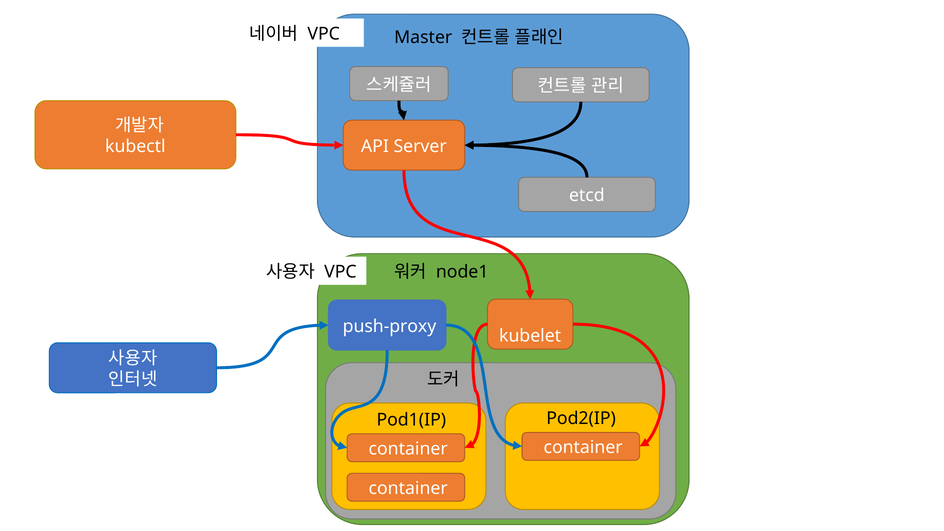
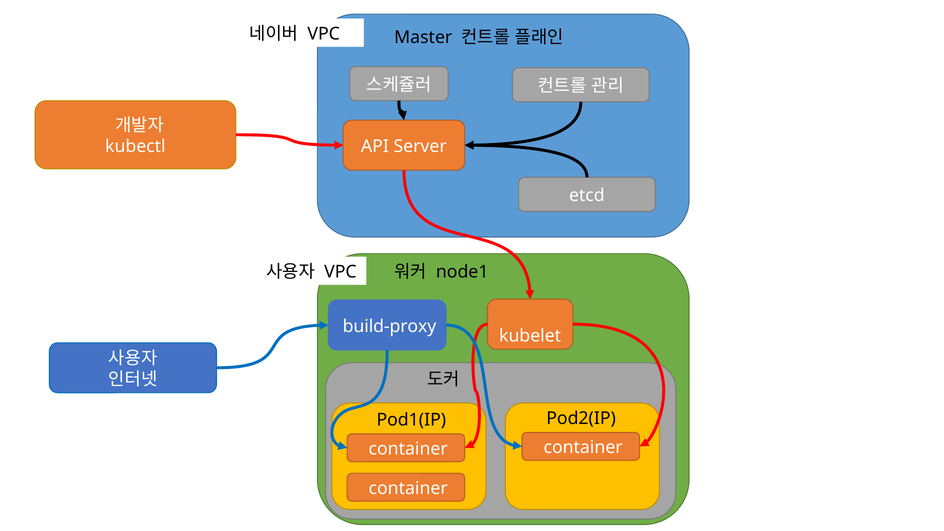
push-proxy: push-proxy -> build-proxy
